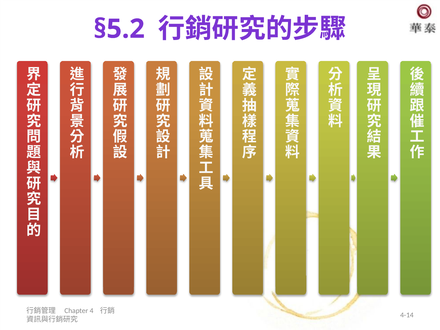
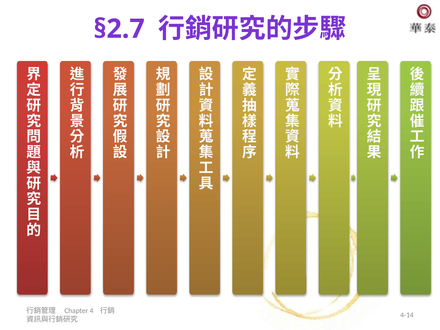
§5.2: §5.2 -> §2.7
